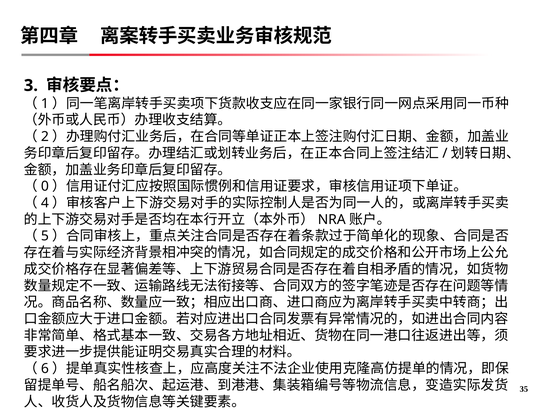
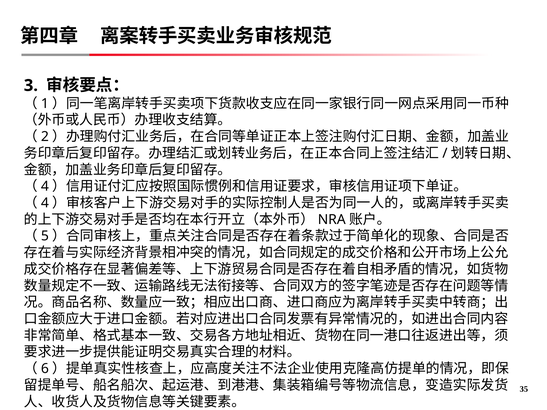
0 at (45, 186): 0 -> 4
